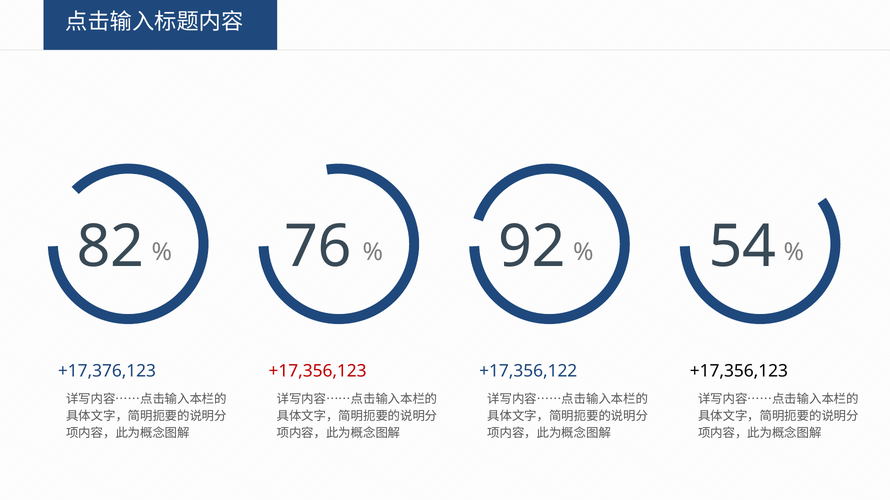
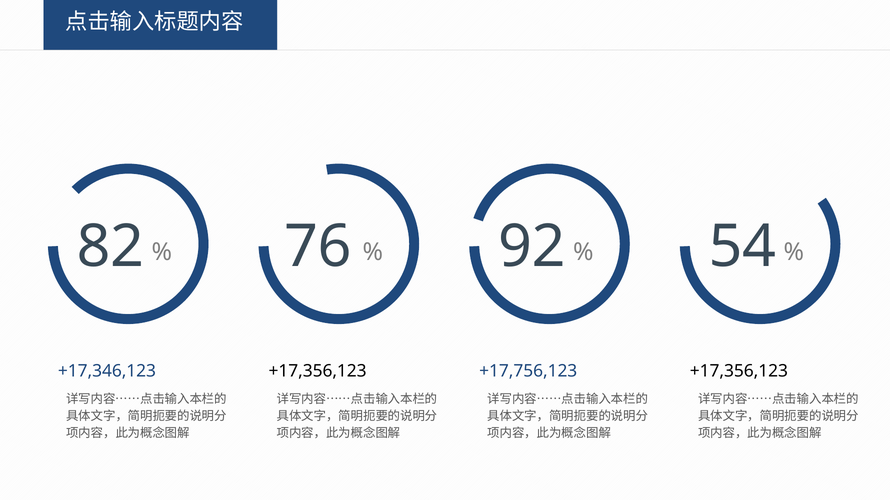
+17,376,123: +17,376,123 -> +17,346,123
+17,356,123 at (318, 371) colour: red -> black
+17,356,122: +17,356,122 -> +17,756,123
